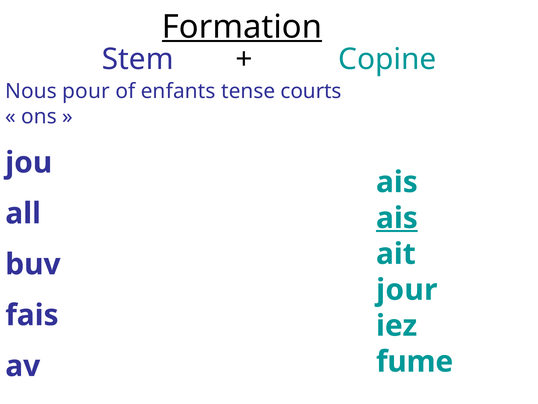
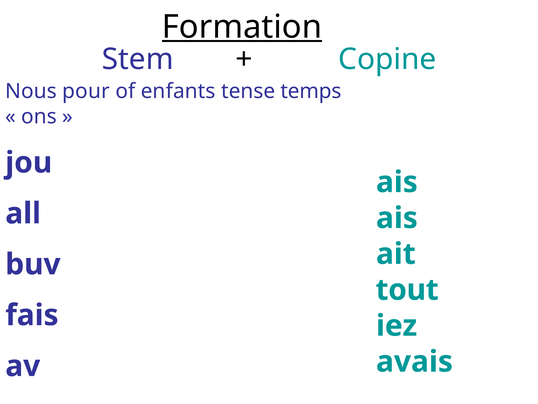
courts: courts -> temps
ais at (397, 218) underline: present -> none
jour: jour -> tout
fume: fume -> avais
